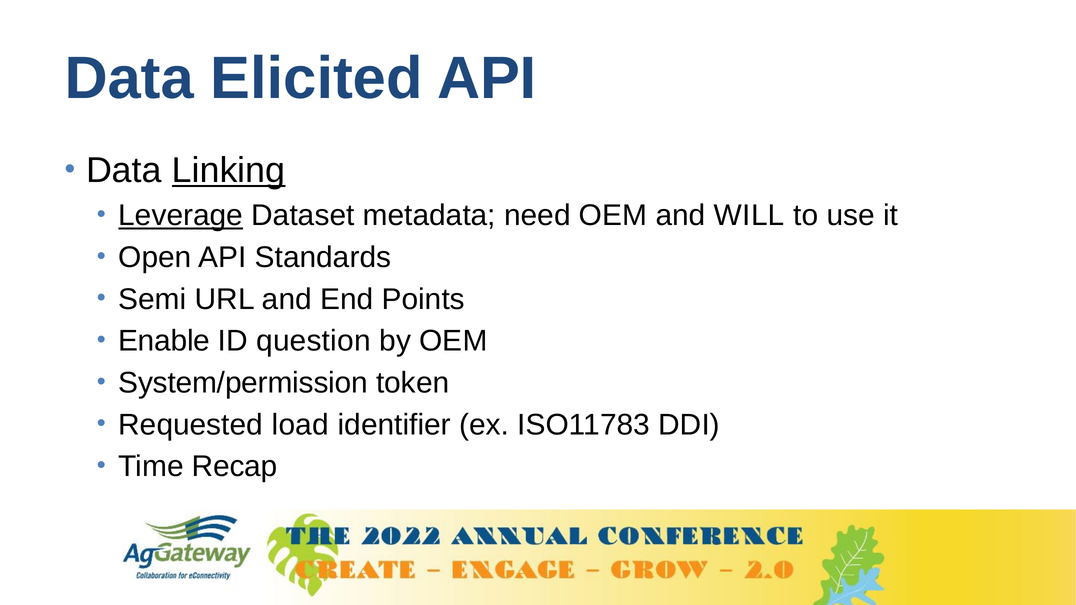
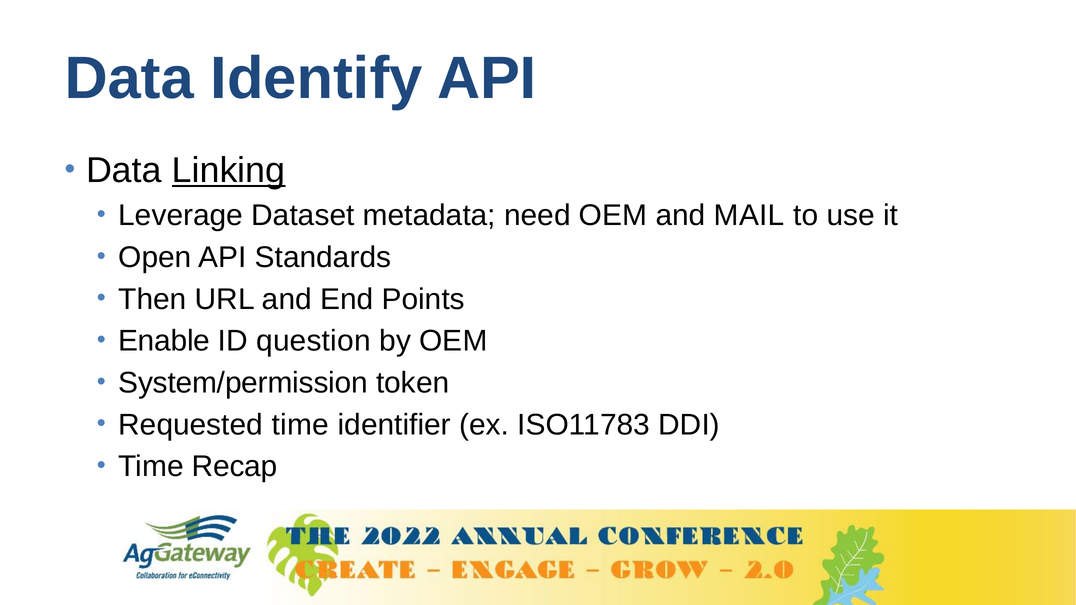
Elicited: Elicited -> Identify
Leverage underline: present -> none
WILL: WILL -> MAIL
Semi: Semi -> Then
Requested load: load -> time
